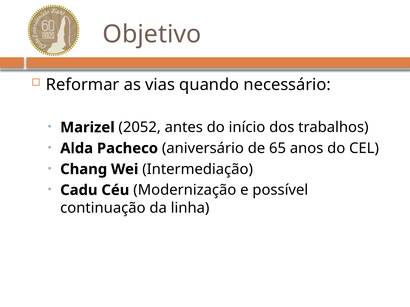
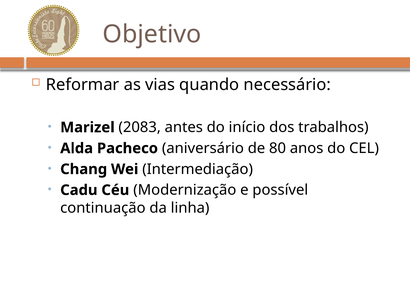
2052: 2052 -> 2083
65: 65 -> 80
